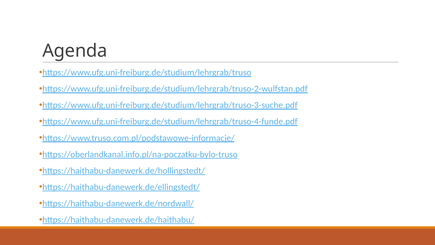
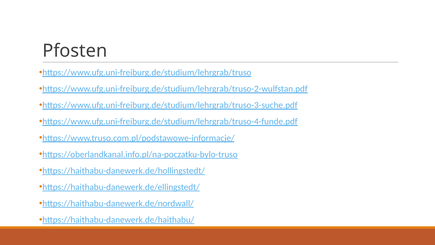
Agenda: Agenda -> Pfosten
